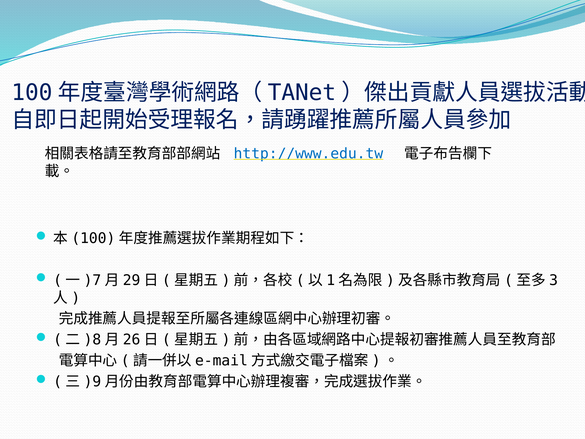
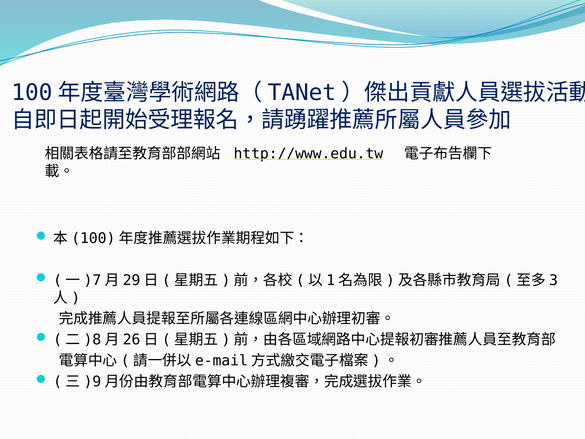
http://www.edu.tw colour: blue -> black
